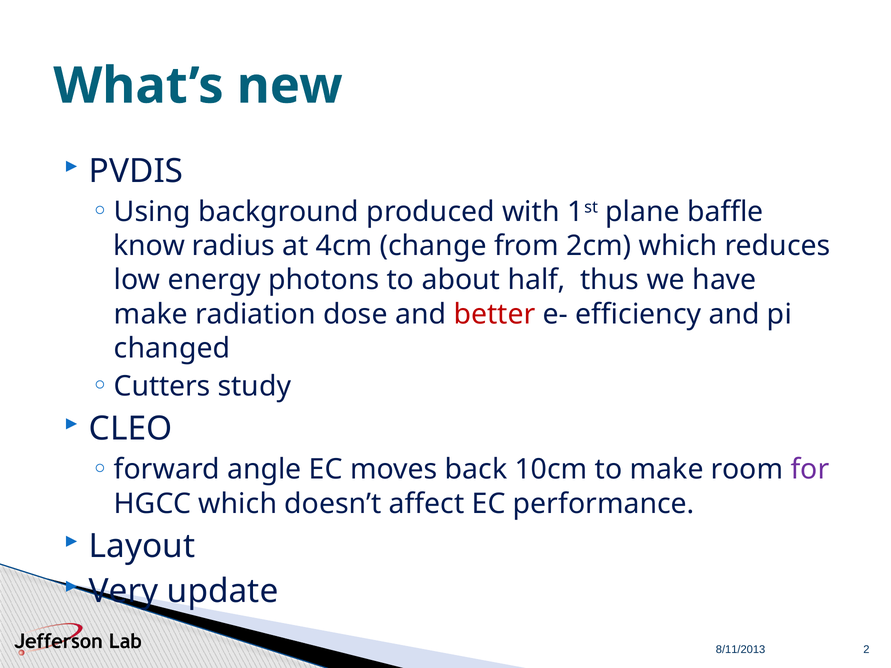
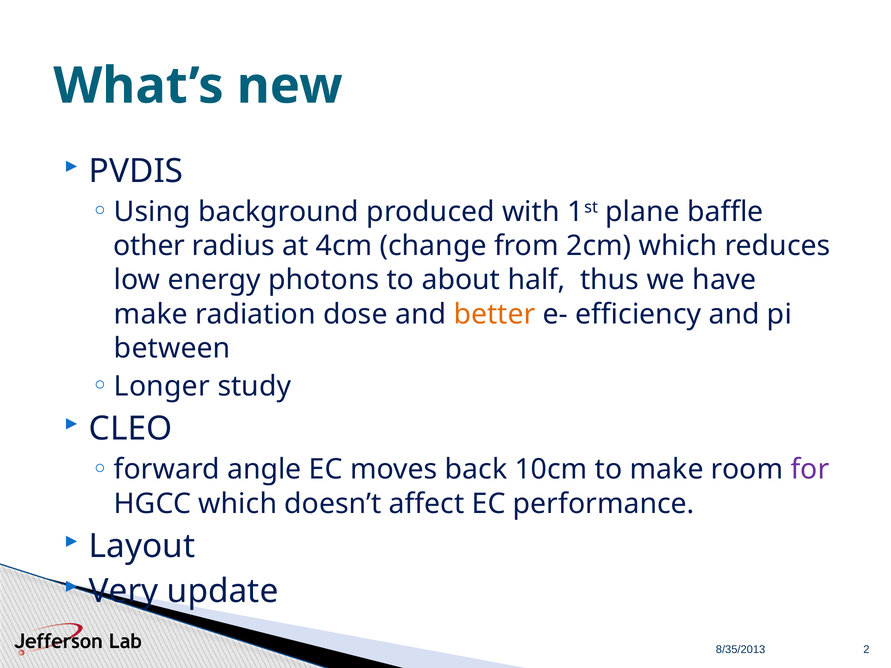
know: know -> other
better colour: red -> orange
changed: changed -> between
Cutters: Cutters -> Longer
8/11/2013: 8/11/2013 -> 8/35/2013
